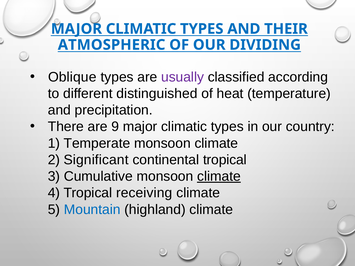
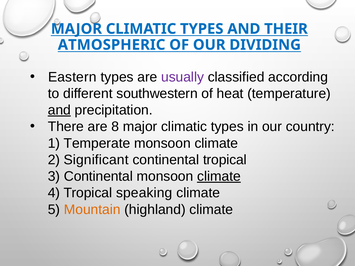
Oblique: Oblique -> Eastern
distinguished: distinguished -> southwestern
and at (59, 110) underline: none -> present
9: 9 -> 8
3 Cumulative: Cumulative -> Continental
receiving: receiving -> speaking
Mountain colour: blue -> orange
